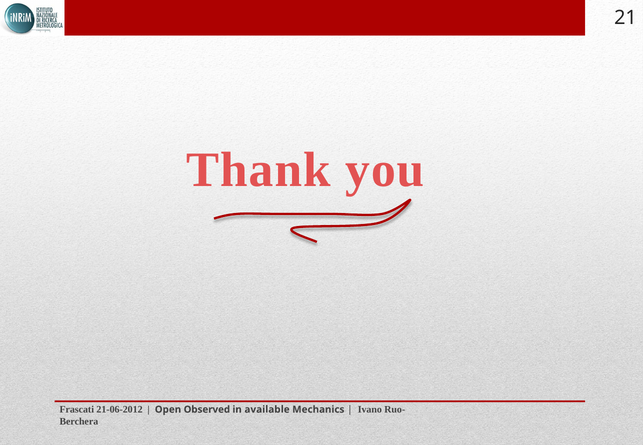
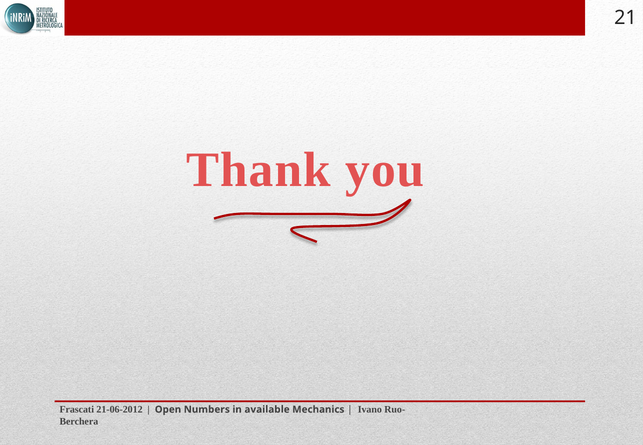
Observed: Observed -> Numbers
